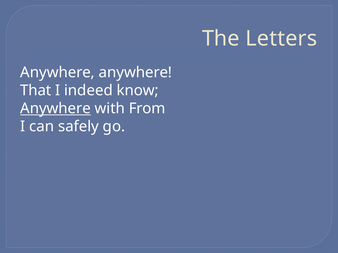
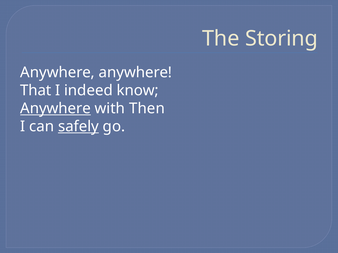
Letters: Letters -> Storing
From: From -> Then
safely underline: none -> present
